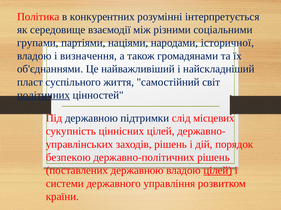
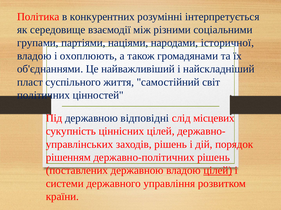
визначення: визначення -> охоплюють
політичних underline: present -> none
підтримки: підтримки -> відповідні
безпекою: безпекою -> рішенням
